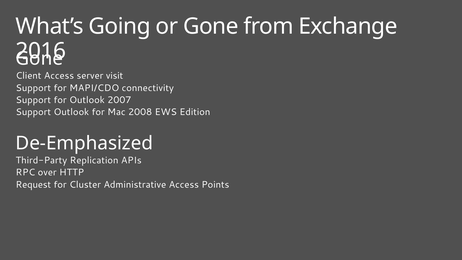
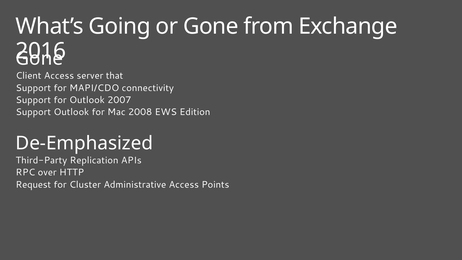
visit: visit -> that
